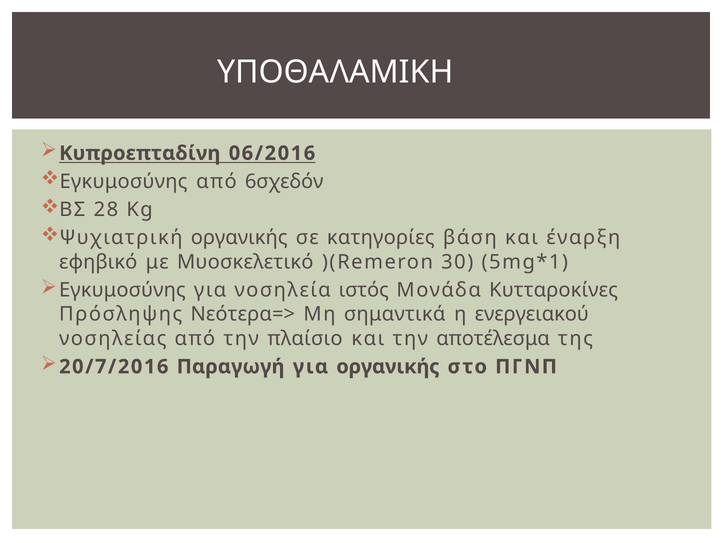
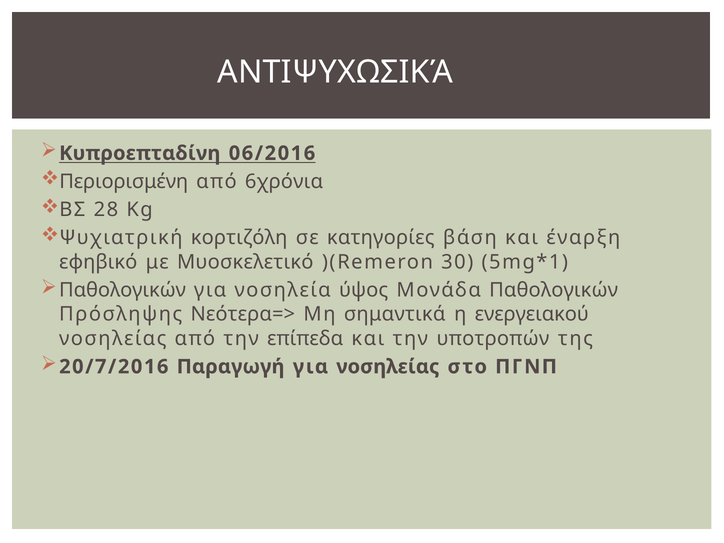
ΥΠΟΘΑΛΑΜΙΚΗ: ΥΠΟΘΑΛΑΜΙΚΗ -> ΑΝΤΙΨΥΧΩΣΙΚΆ
Εγκυμοσύνης at (124, 181): Εγκυμοσύνης -> Περιορισμένη
6σχεδόν: 6σχεδόν -> 6χρόνια
Ψυχιατρική οργανικής: οργανικής -> κορτιζόλη
Εγκυμοσύνης at (122, 290): Εγκυμοσύνης -> Παθολογικών
ιστός: ιστός -> ύψος
Μονάδα Κυτταροκίνες: Κυτταροκίνες -> Παθολογικών
πλαίσιο: πλαίσιο -> επίπεδα
αποτέλεσμα: αποτέλεσμα -> υποτροπών
για οργανικής: οργανικής -> νοσηλείας
